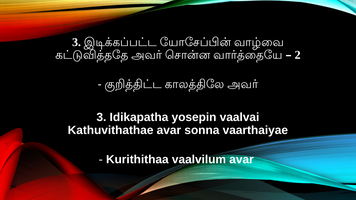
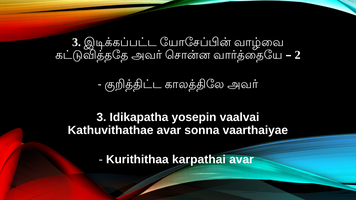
vaalvilum: vaalvilum -> karpathai
